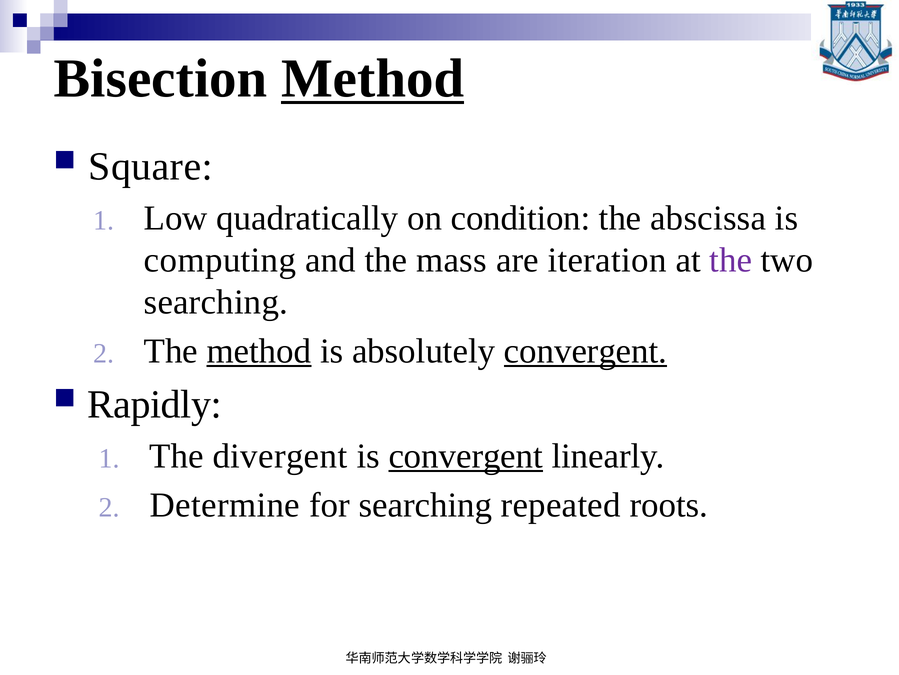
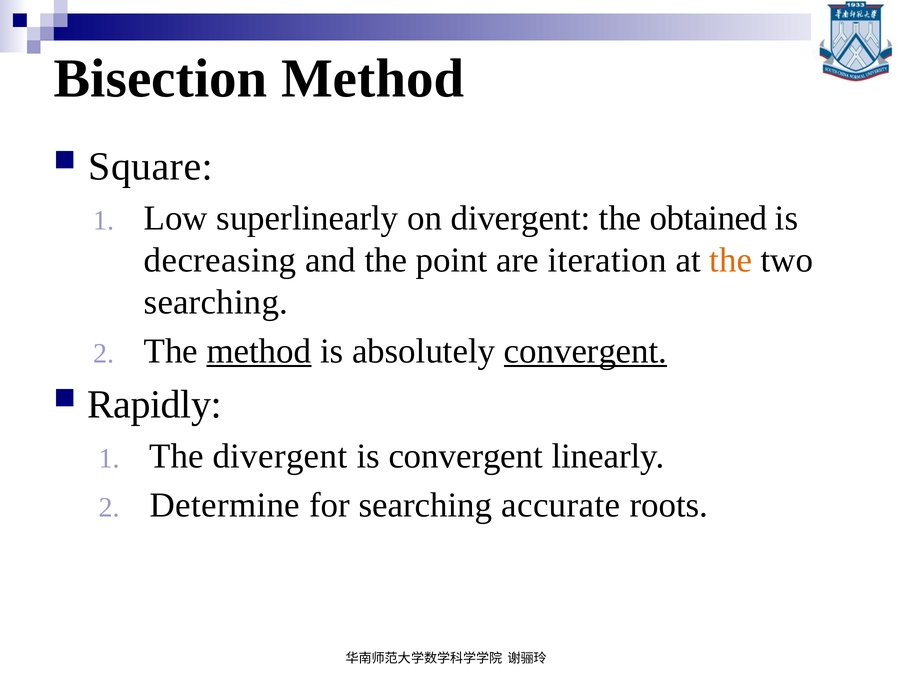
Method at (373, 79) underline: present -> none
quadratically: quadratically -> superlinearly
on condition: condition -> divergent
abscissa: abscissa -> obtained
computing: computing -> decreasing
mass: mass -> point
the at (731, 260) colour: purple -> orange
convergent at (466, 456) underline: present -> none
repeated: repeated -> accurate
